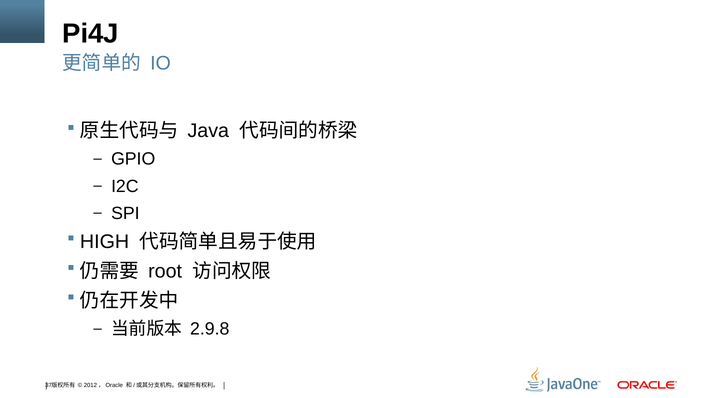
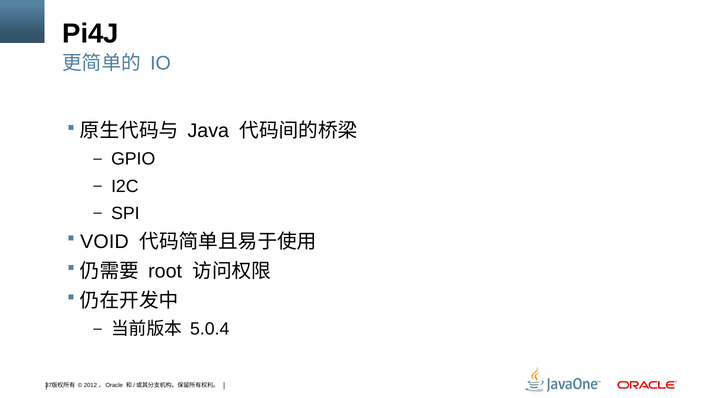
HIGH: HIGH -> VOID
2.9.8: 2.9.8 -> 5.0.4
